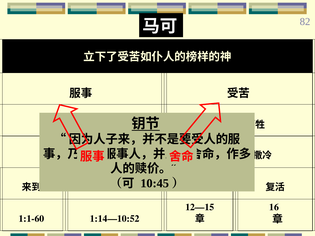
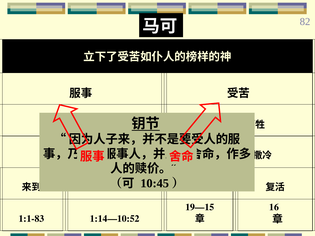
12—15: 12—15 -> 19—15
1:1-60: 1:1-60 -> 1:1-83
